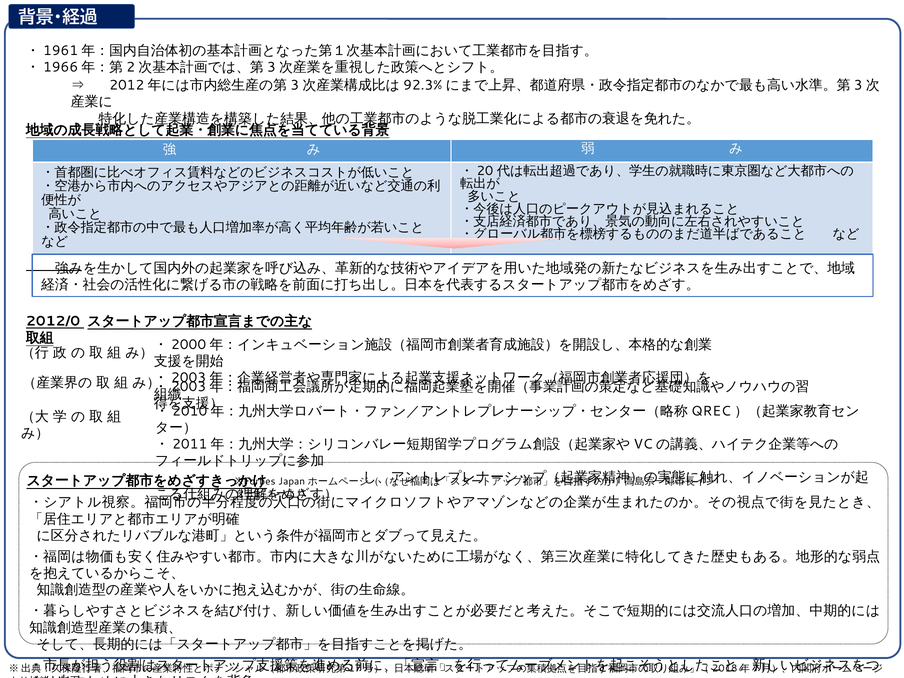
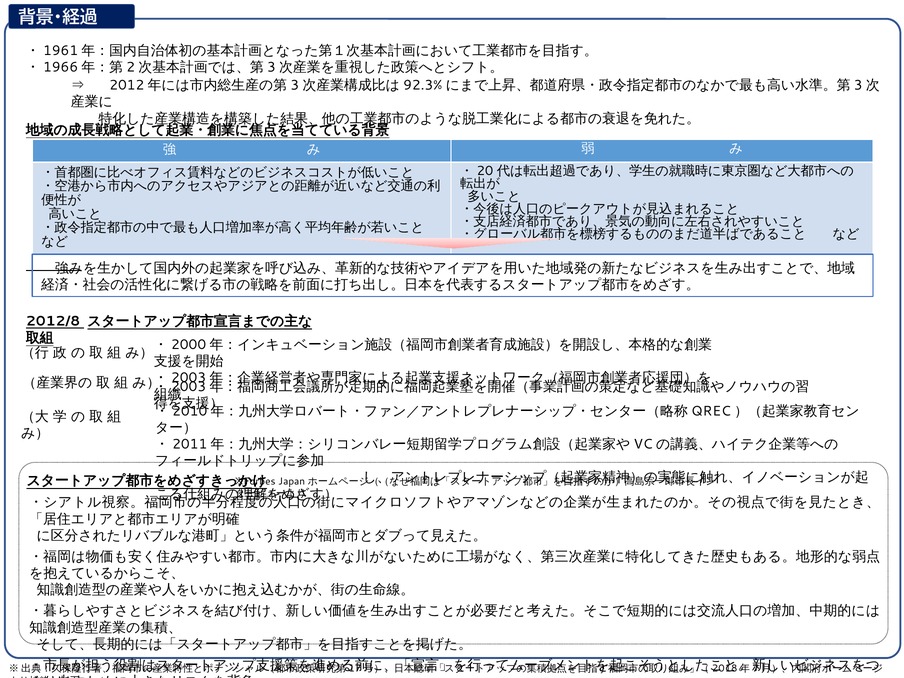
2012/0: 2012/0 -> 2012/8
